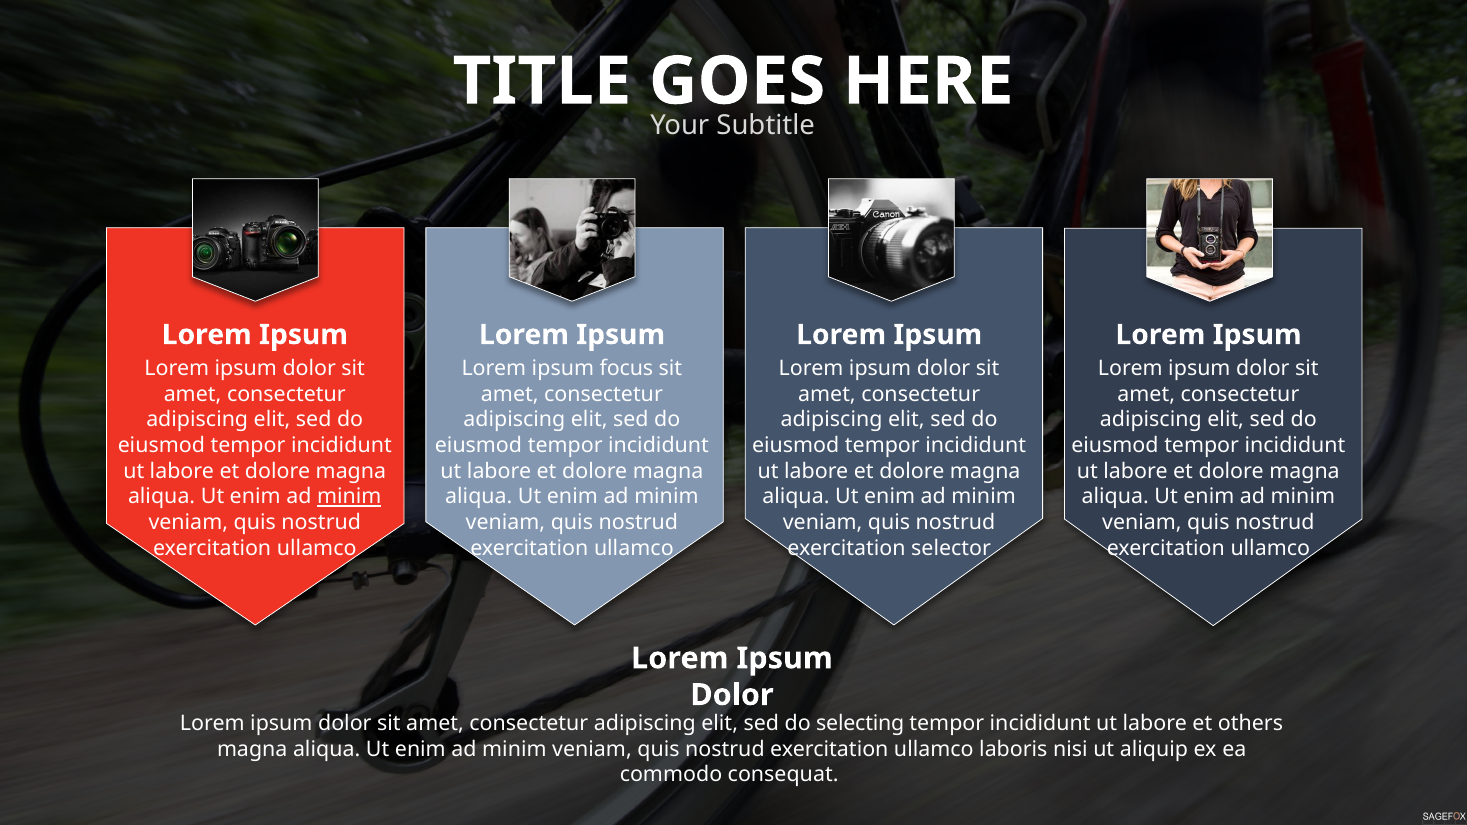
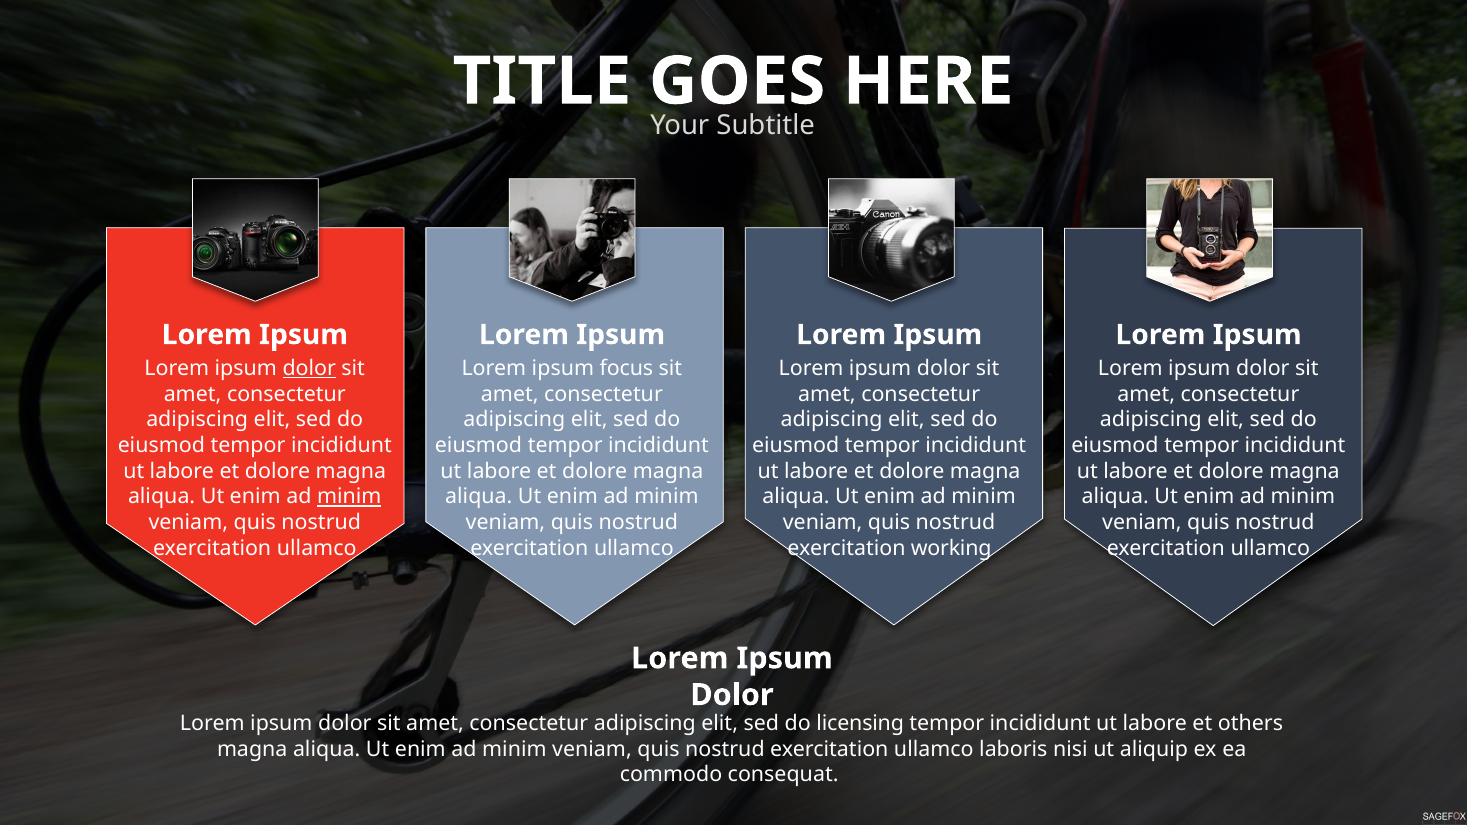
dolor at (309, 368) underline: none -> present
selector: selector -> working
selecting: selecting -> licensing
